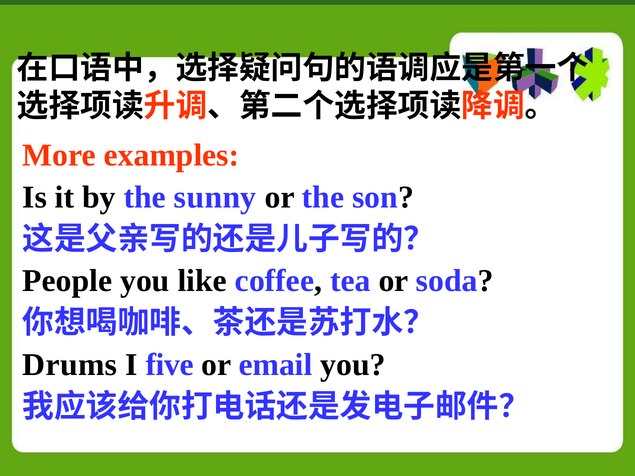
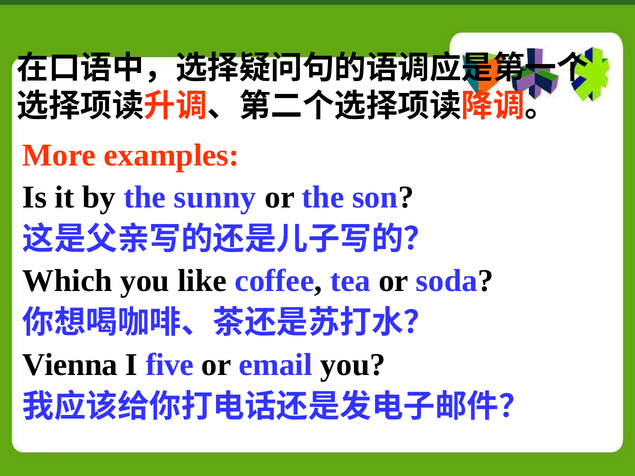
People: People -> Which
Drums: Drums -> Vienna
